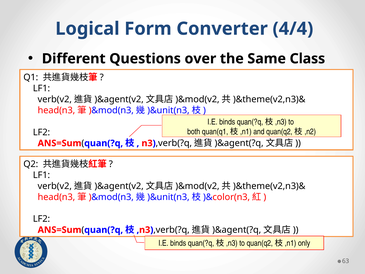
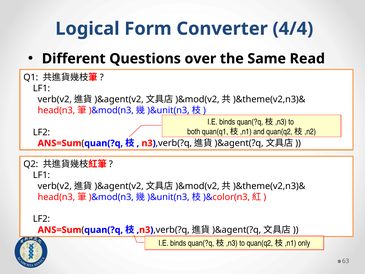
Class: Class -> Read
